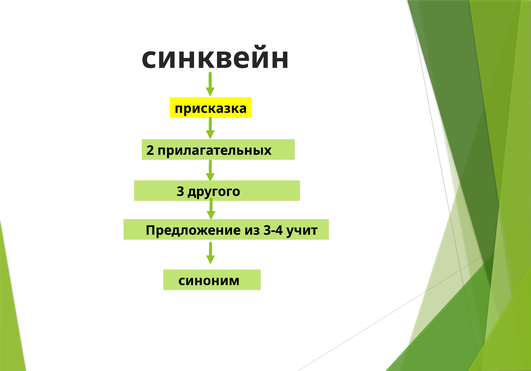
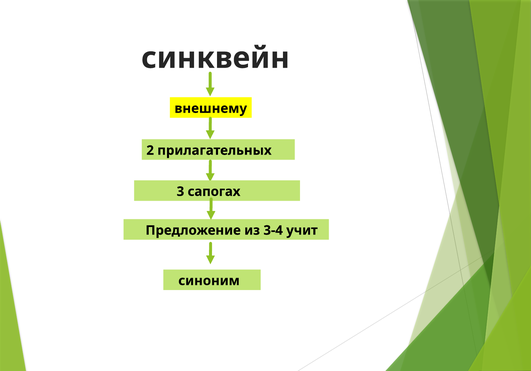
присказка: присказка -> внешнему
другого: другого -> сапогах
